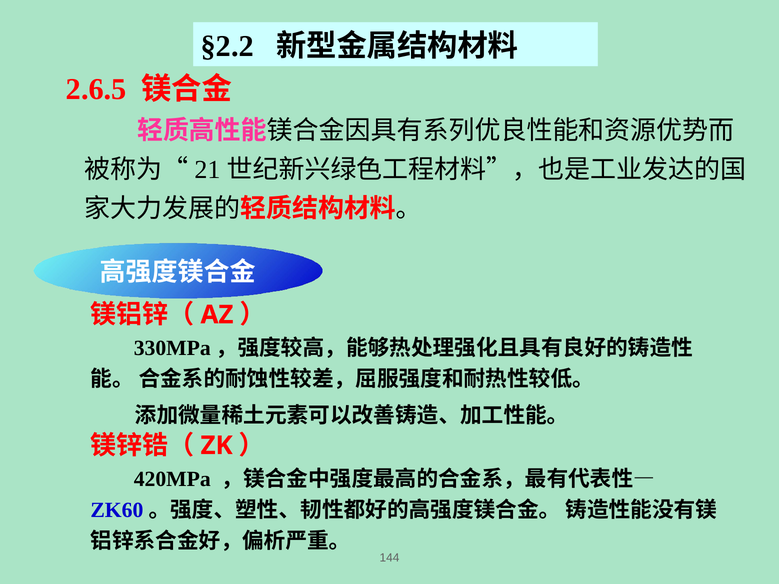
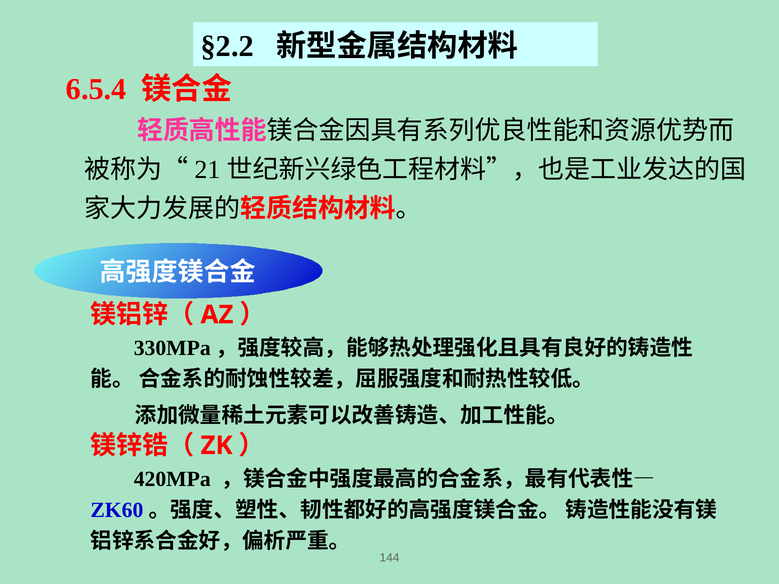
2.6.5: 2.6.5 -> 6.5.4
